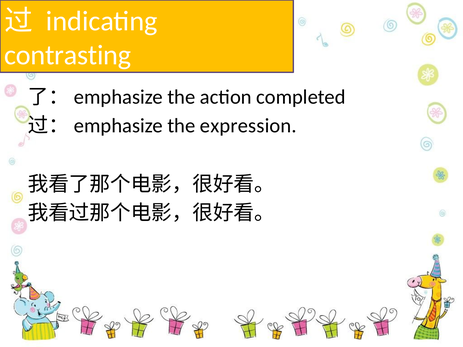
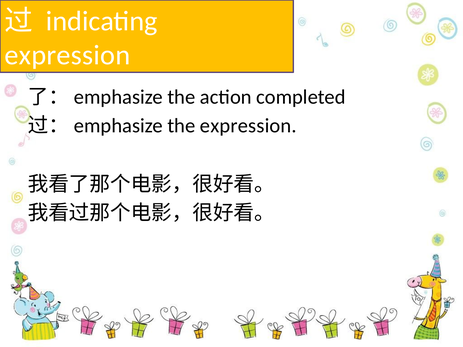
contrasting at (68, 55): contrasting -> expression
